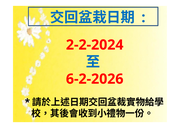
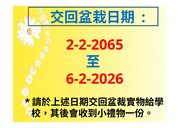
2-2-2024: 2-2-2024 -> 2-2-2065
